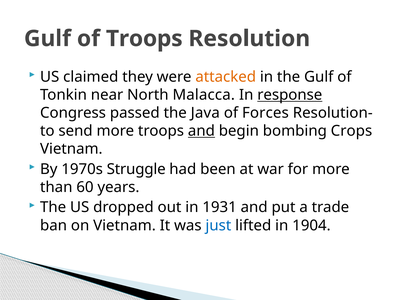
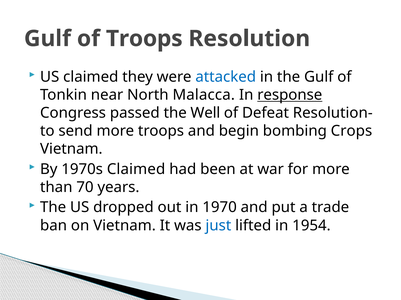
attacked colour: orange -> blue
Java: Java -> Well
Forces: Forces -> Defeat
and at (201, 131) underline: present -> none
1970s Struggle: Struggle -> Claimed
60: 60 -> 70
1931: 1931 -> 1970
1904: 1904 -> 1954
